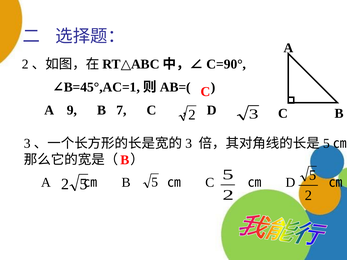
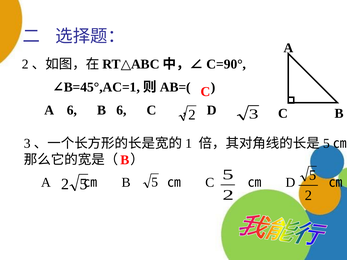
A 9: 9 -> 6
B 7: 7 -> 6
3 at (189, 144): 3 -> 1
